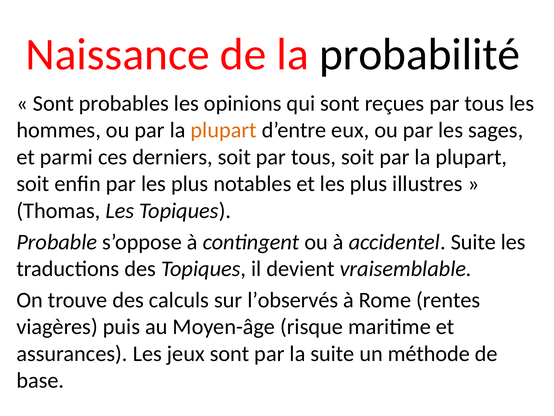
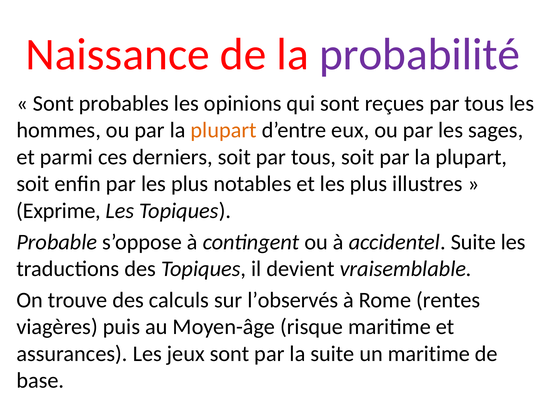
probabilité colour: black -> purple
Thomas: Thomas -> Exprime
un méthode: méthode -> maritime
